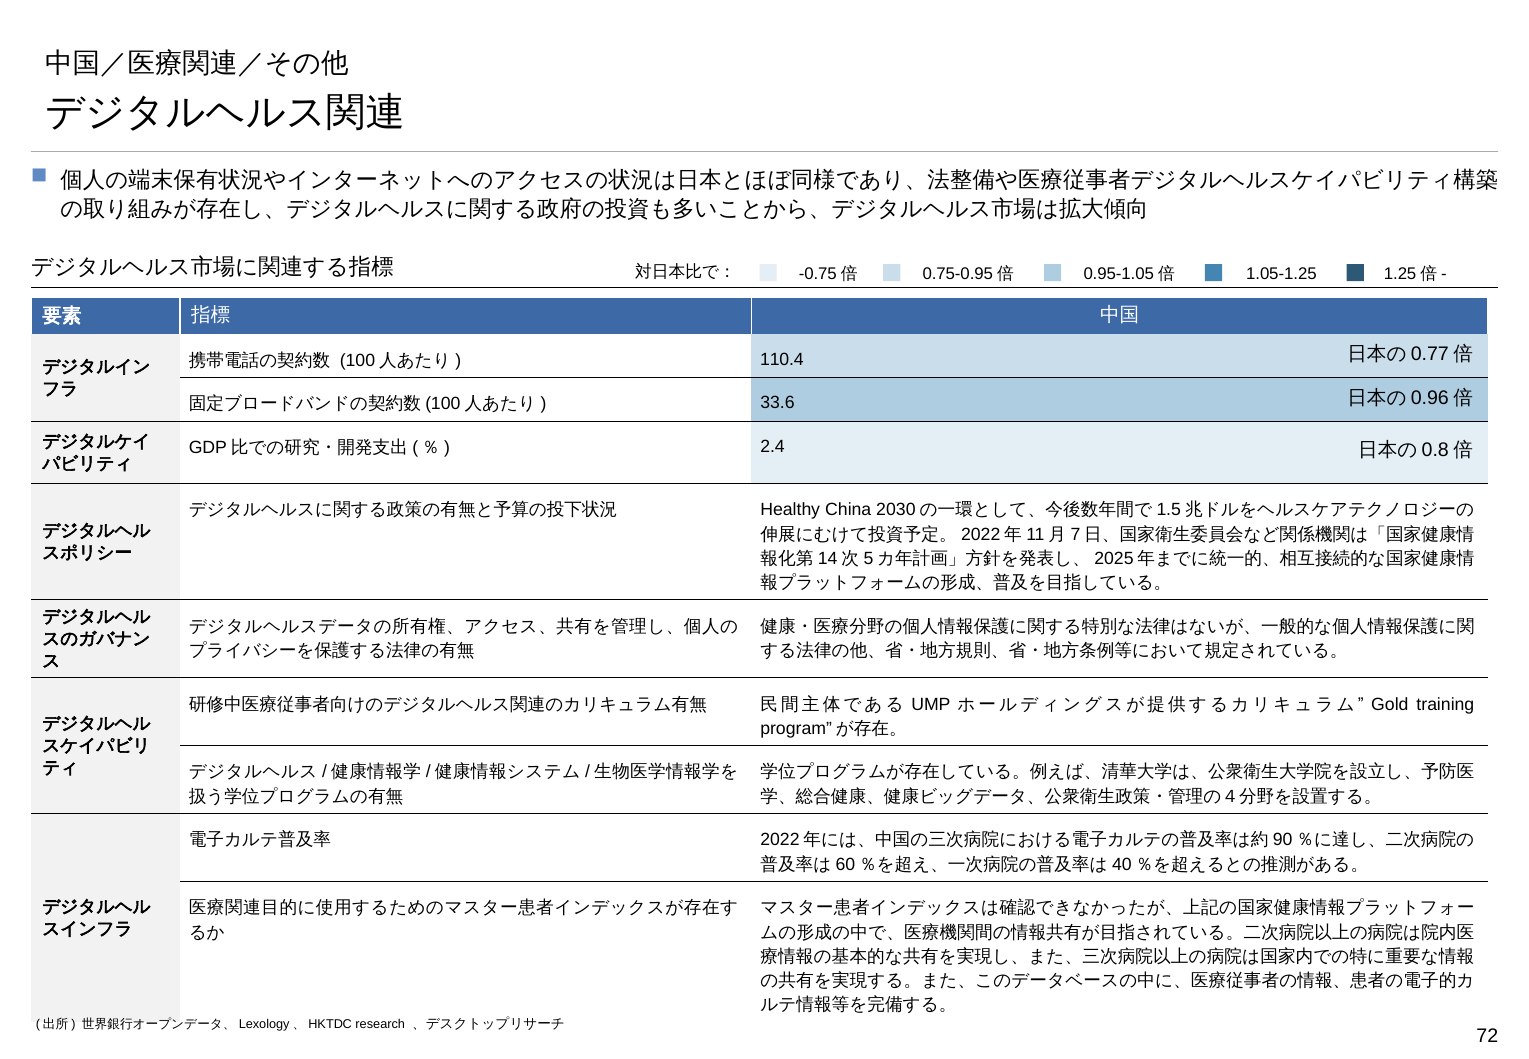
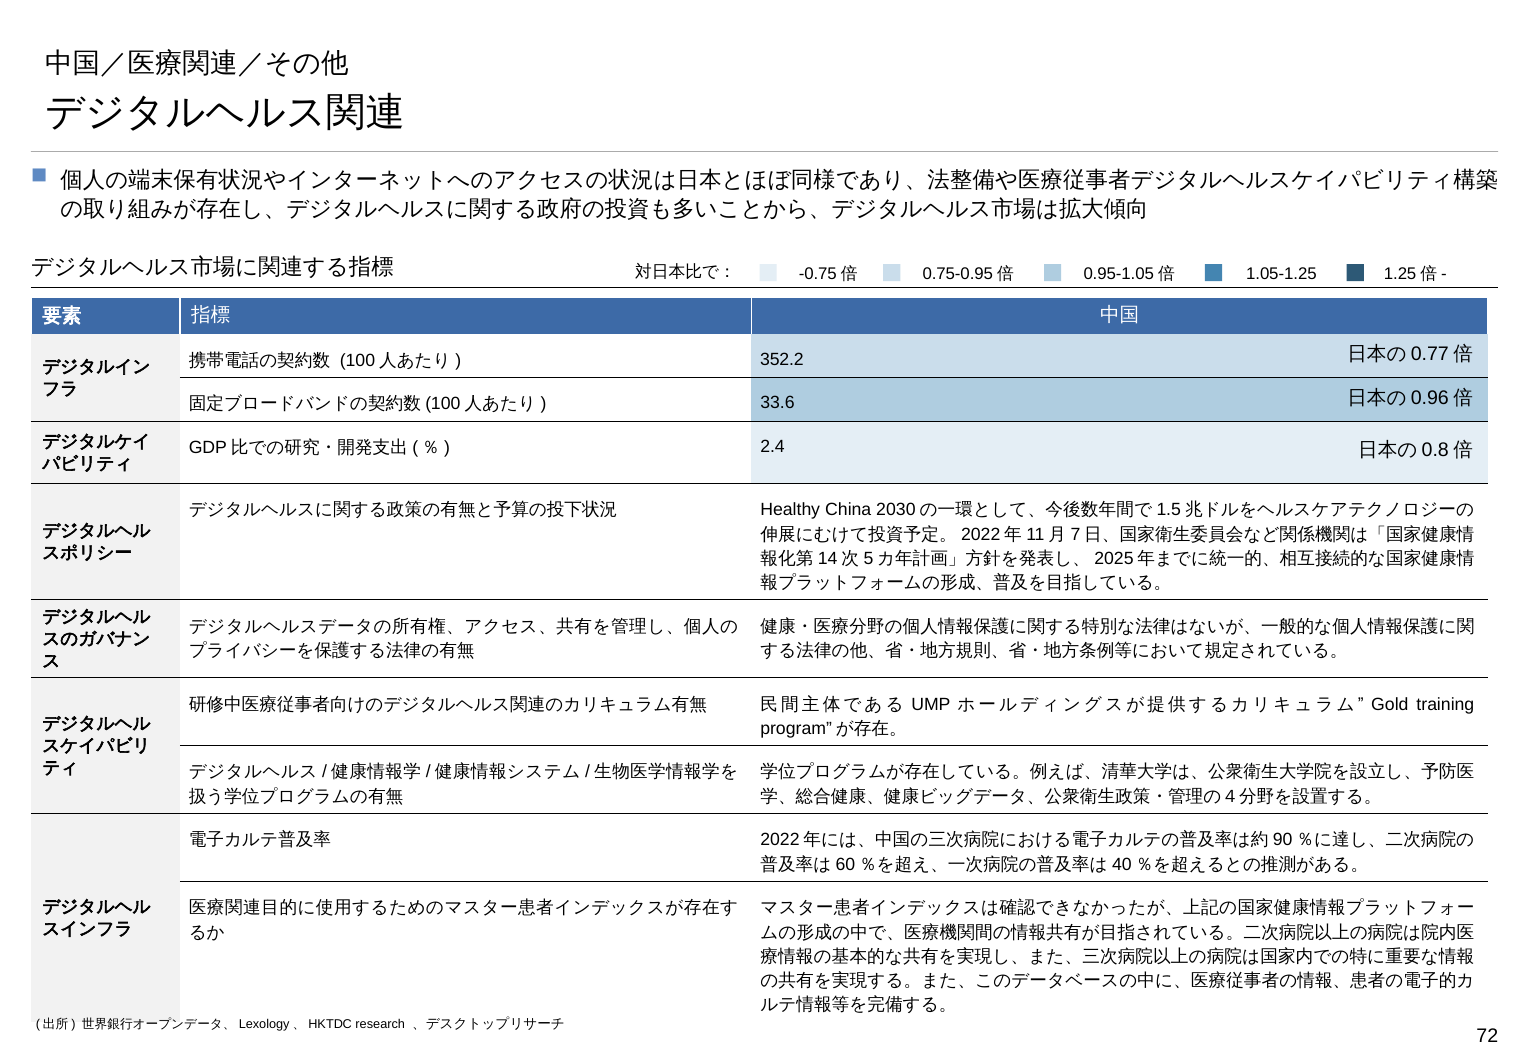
110.4: 110.4 -> 352.2
